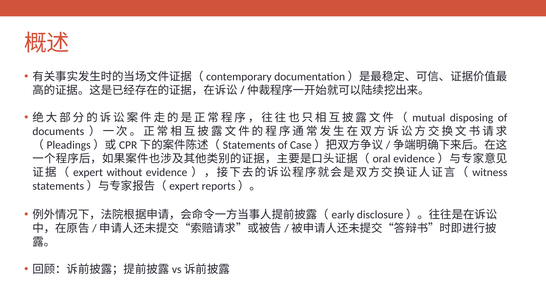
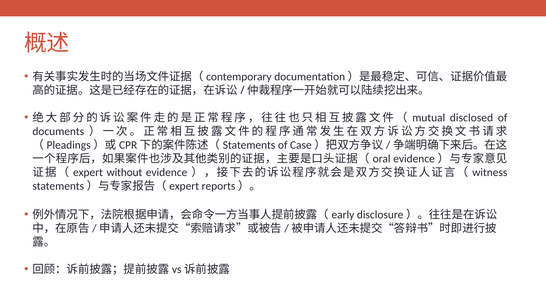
disposing: disposing -> disclosed
